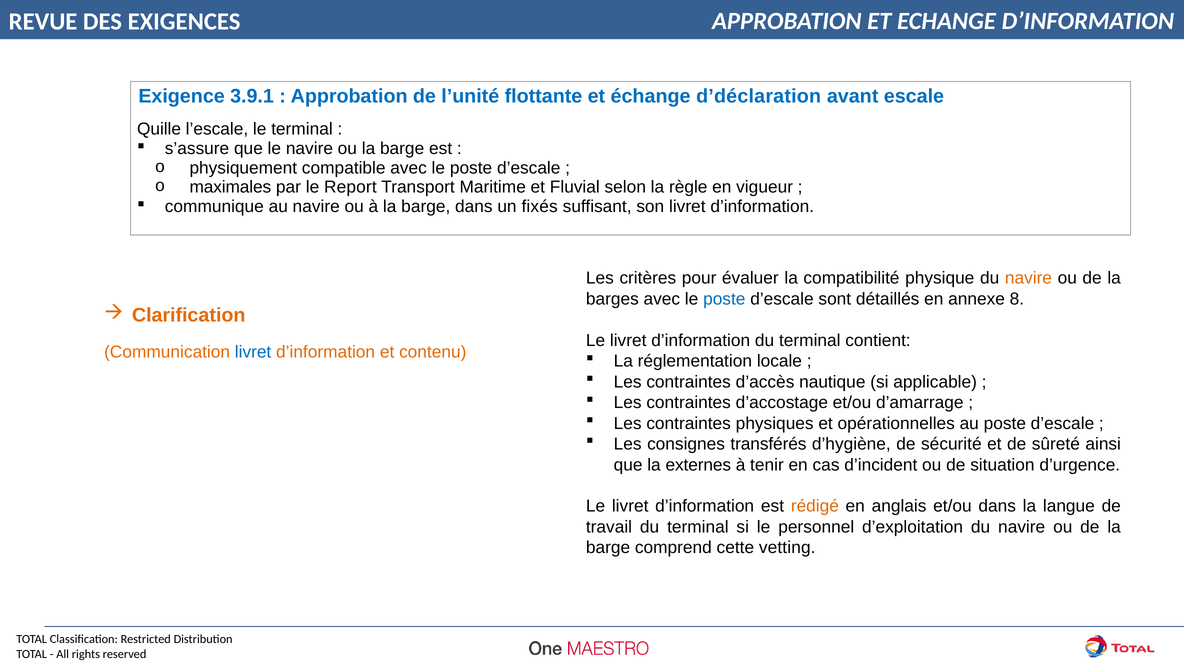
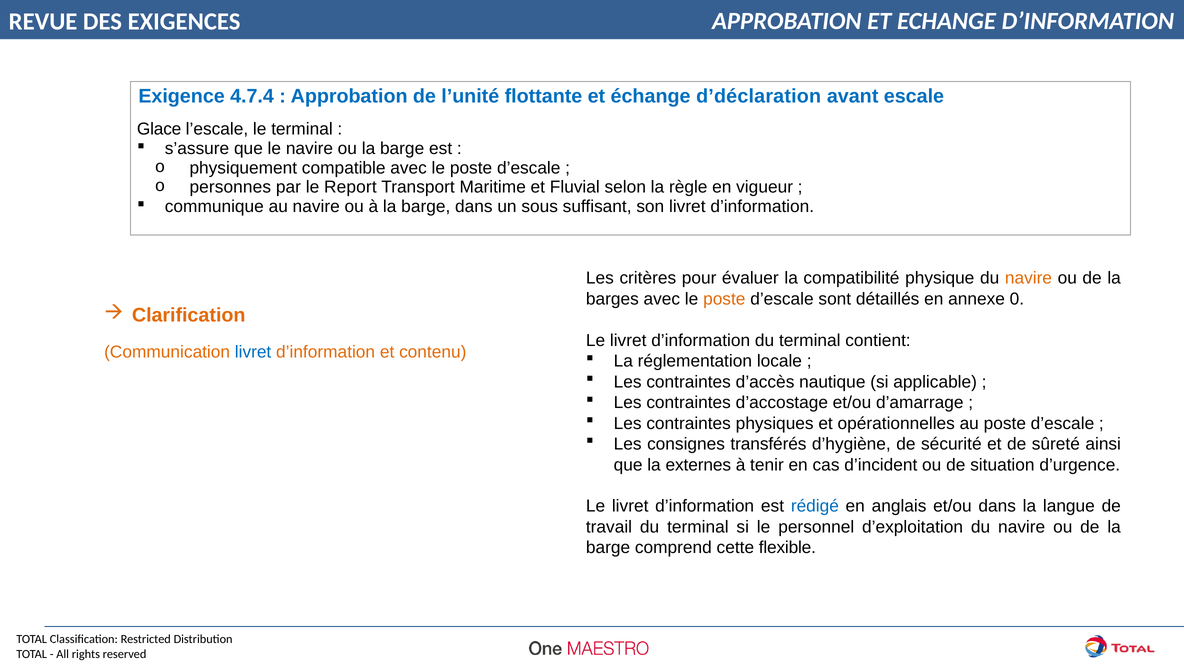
3.9.1: 3.9.1 -> 4.7.4
Quille: Quille -> Glace
maximales: maximales -> personnes
fixés: fixés -> sous
poste at (724, 299) colour: blue -> orange
8: 8 -> 0
rédigé colour: orange -> blue
vetting: vetting -> flexible
